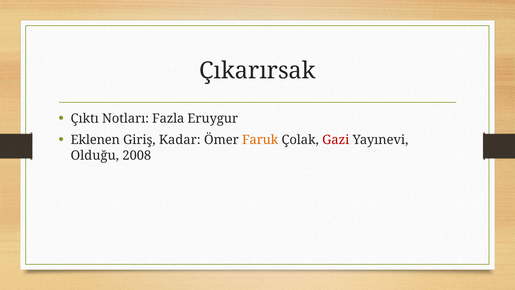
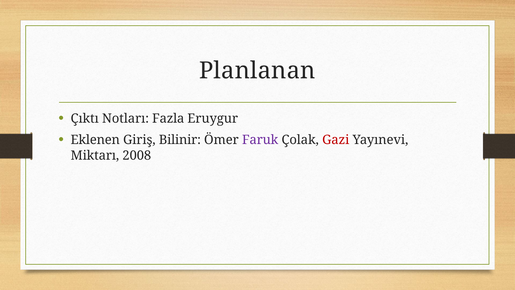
Çıkarırsak: Çıkarırsak -> Planlanan
Kadar: Kadar -> Bilinir
Faruk colour: orange -> purple
Olduğu: Olduğu -> Miktarı
